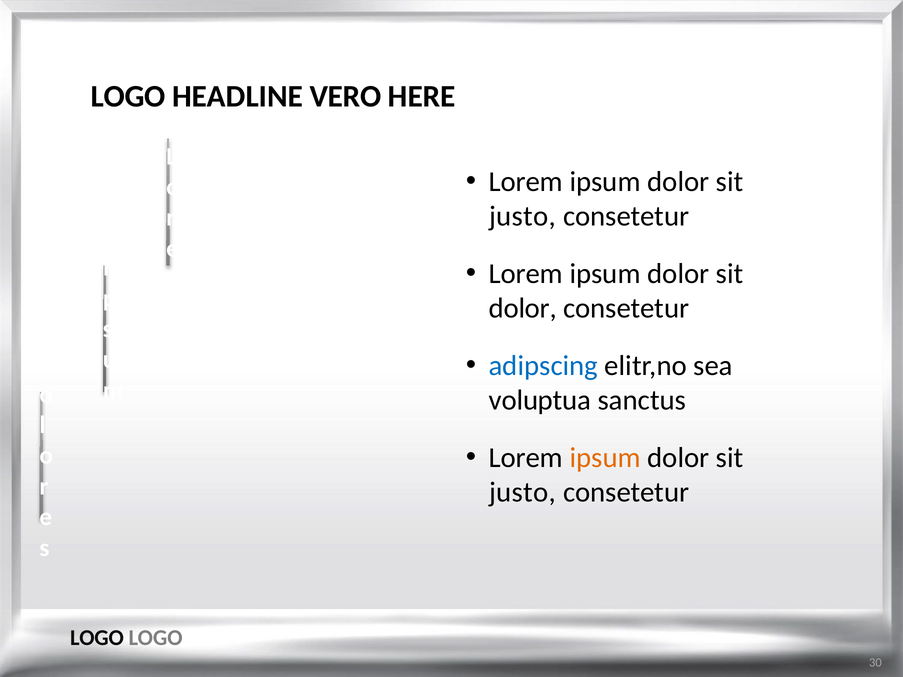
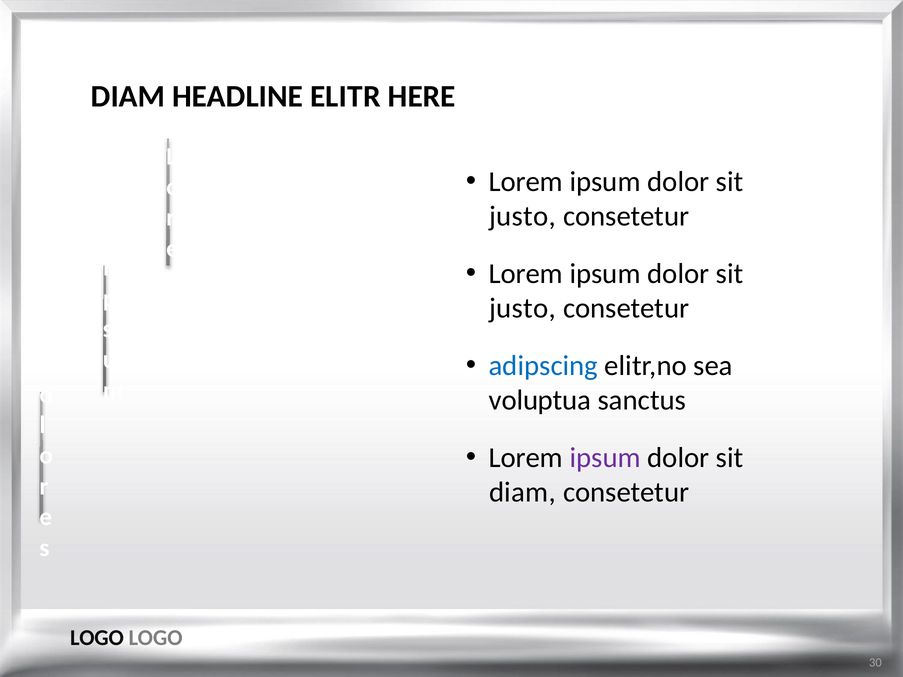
LOGO at (128, 97): LOGO -> DIAM
VERO: VERO -> ELITR
dolor at (523, 308): dolor -> justo
ipsum at (605, 458) colour: orange -> purple
justo at (522, 493): justo -> diam
